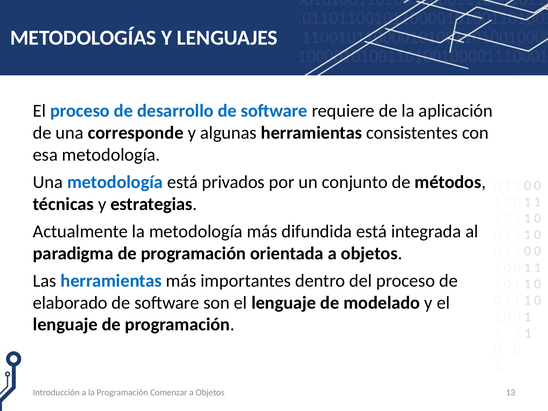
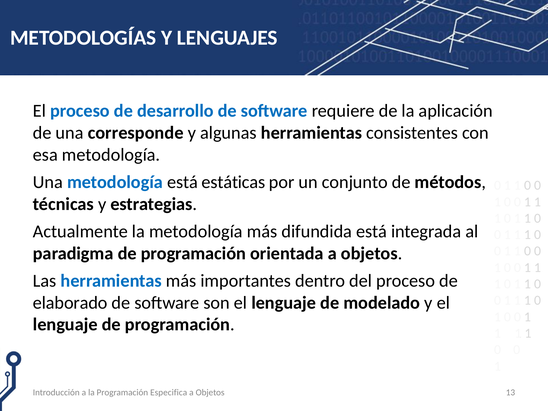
privados: privados -> estáticas
Comenzar: Comenzar -> Especifica
